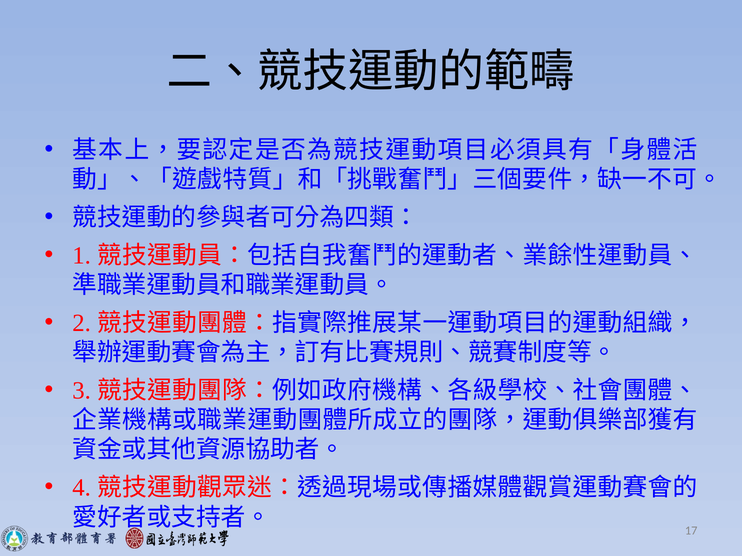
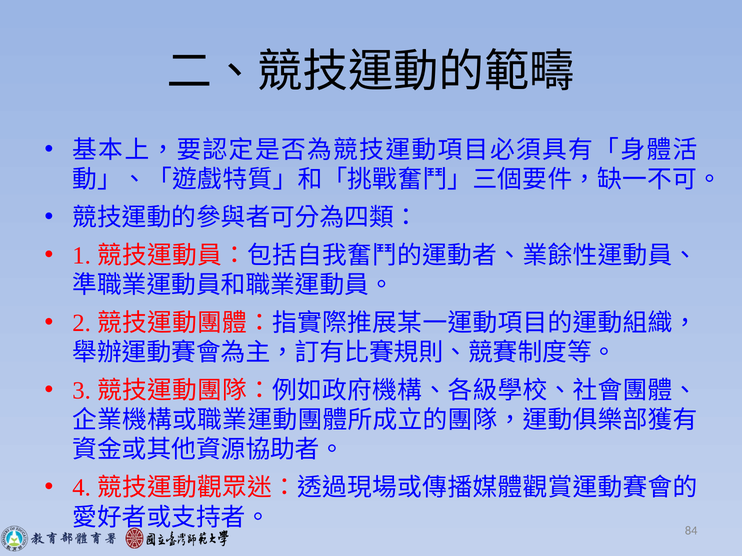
17: 17 -> 84
